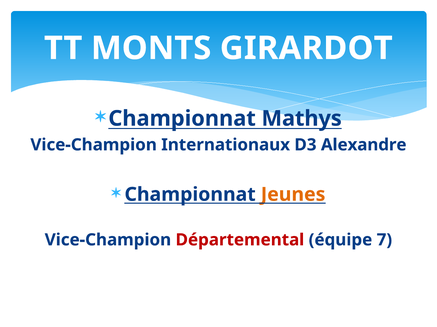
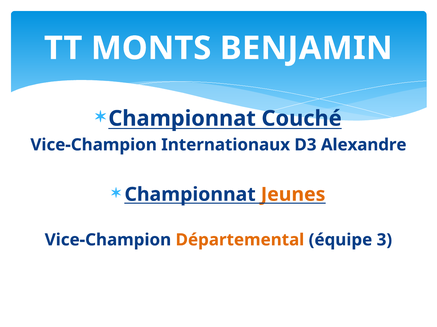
GIRARDOT: GIRARDOT -> BENJAMIN
Mathys: Mathys -> Couché
Départemental colour: red -> orange
7: 7 -> 3
